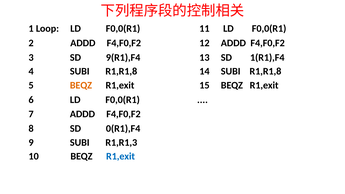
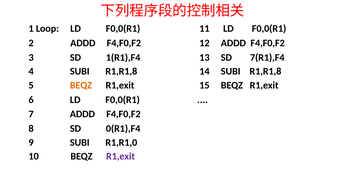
9(R1),F4: 9(R1),F4 -> 1(R1),F4
1(R1),F4: 1(R1),F4 -> 7(R1),F4
R1,R1,3: R1,R1,3 -> R1,R1,0
R1,exit at (121, 156) colour: blue -> purple
